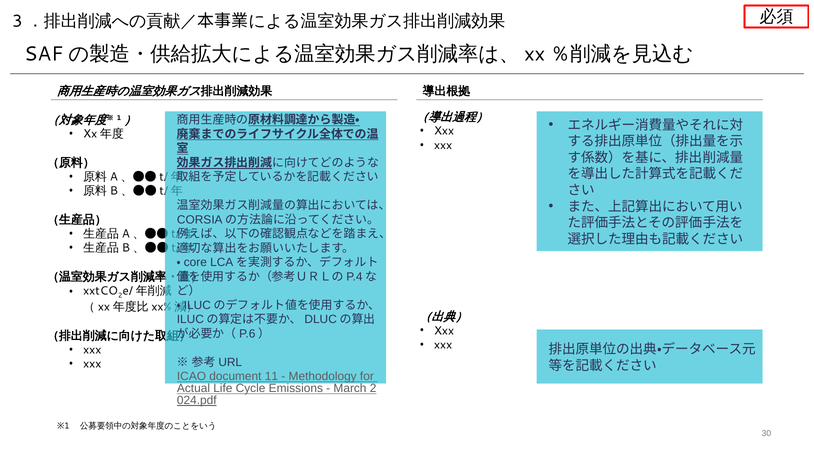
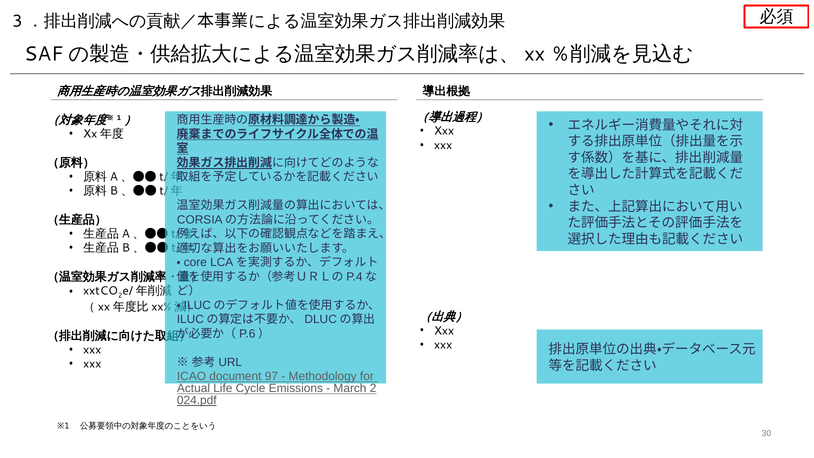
11: 11 -> 97
